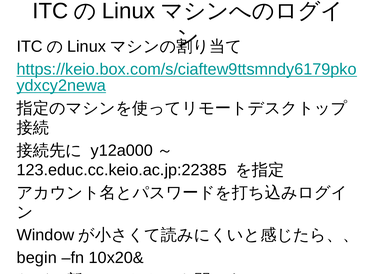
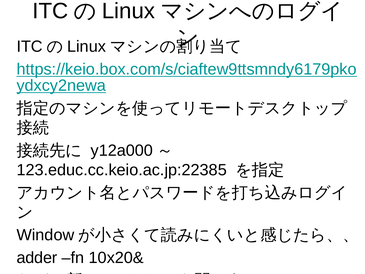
begin: begin -> adder
